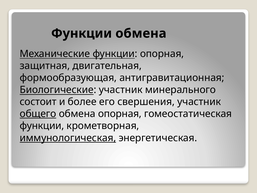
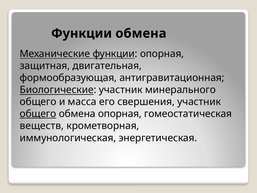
состоит at (38, 102): состоит -> общего
более: более -> масса
функции at (42, 126): функции -> веществ
иммунологическая underline: present -> none
